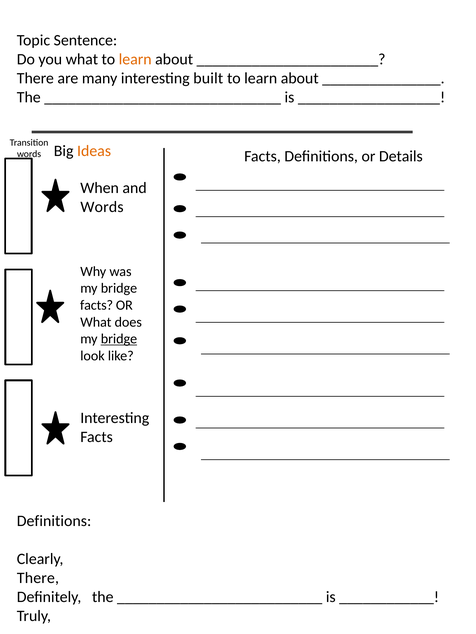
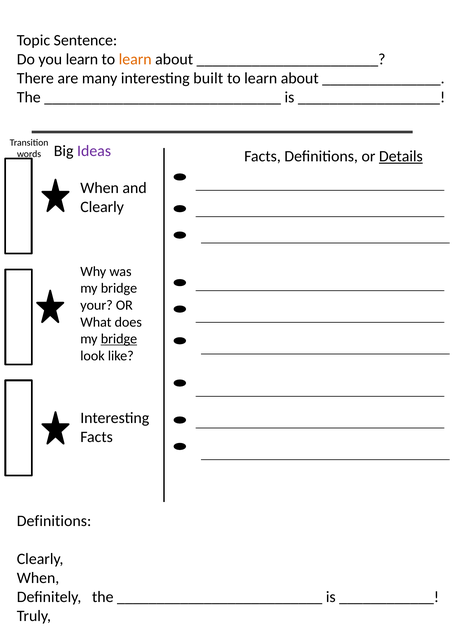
you what: what -> learn
Ideas colour: orange -> purple
Details underline: none -> present
Words at (102, 207): Words -> Clearly
facts at (97, 306): facts -> your
There at (38, 579): There -> When
